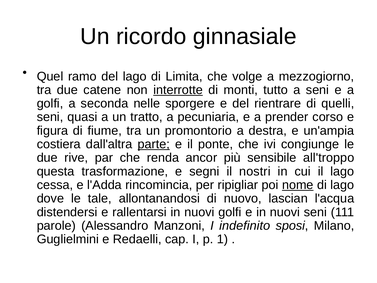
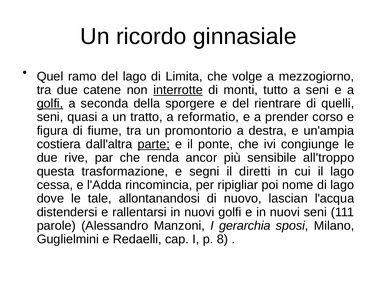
golfi at (50, 103) underline: none -> present
nelle: nelle -> della
pecuniaria: pecuniaria -> reformatio
nostri: nostri -> diretti
nome underline: present -> none
indefinito: indefinito -> gerarchia
1: 1 -> 8
